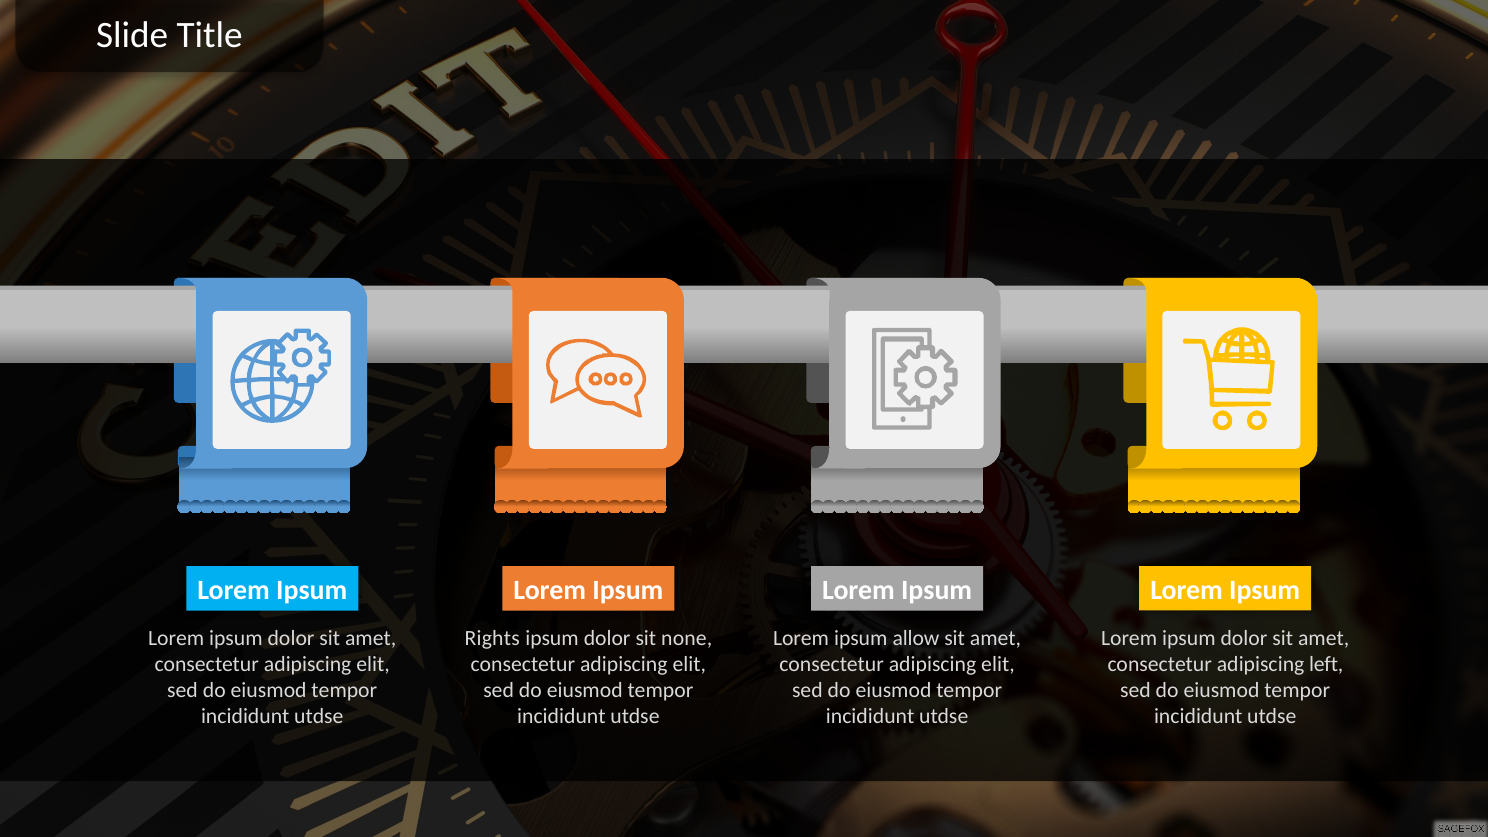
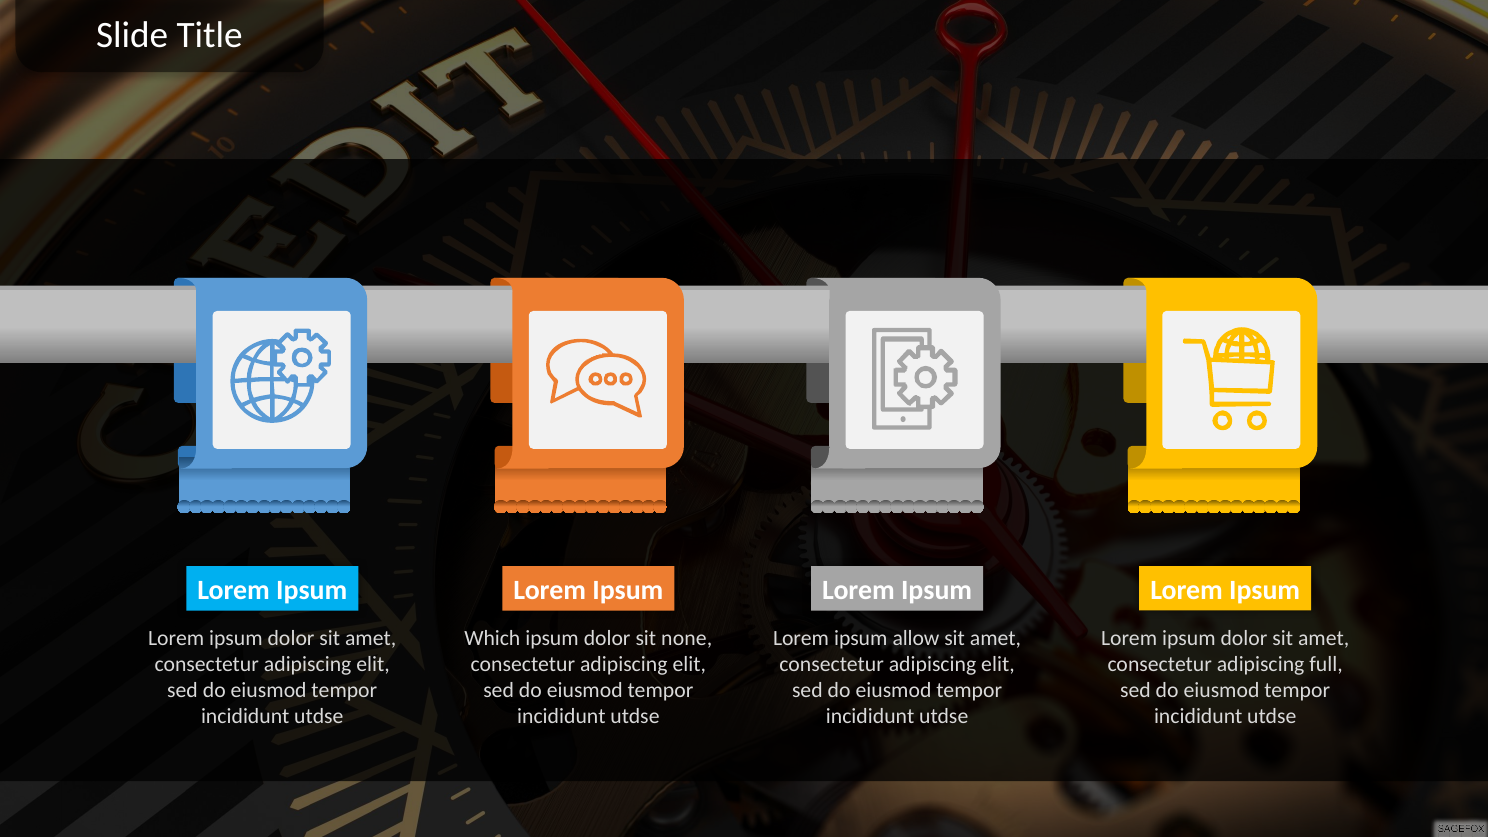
Rights: Rights -> Which
left: left -> full
